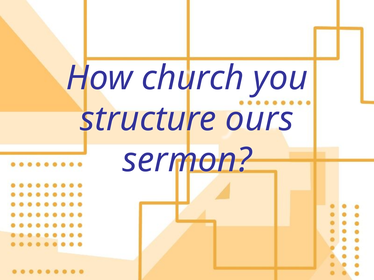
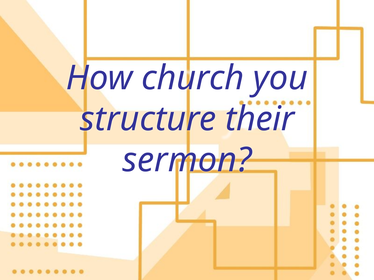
ours: ours -> their
